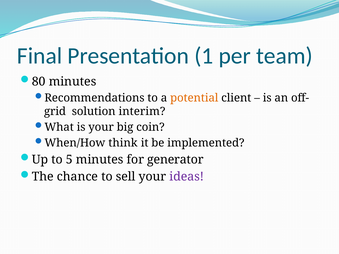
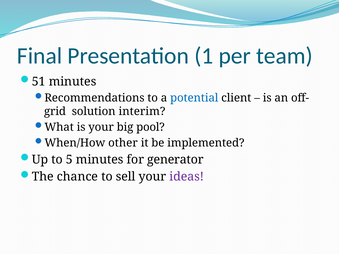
80: 80 -> 51
potential colour: orange -> blue
coin: coin -> pool
think: think -> other
